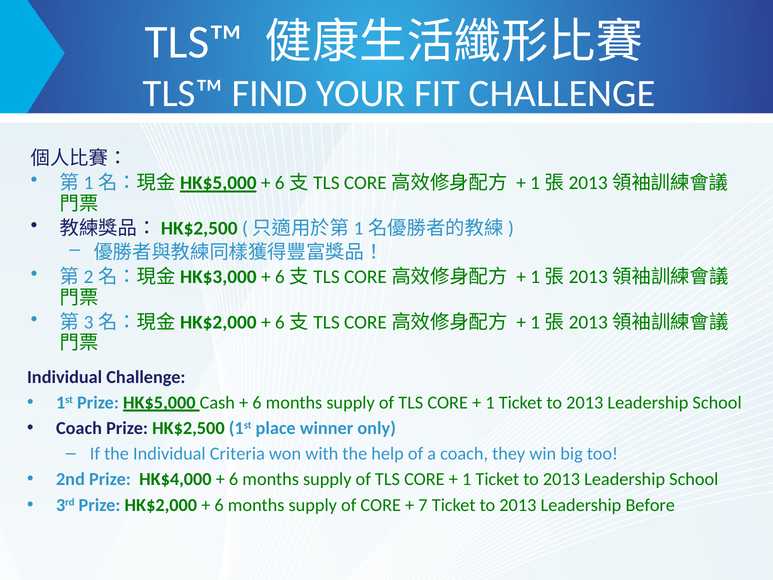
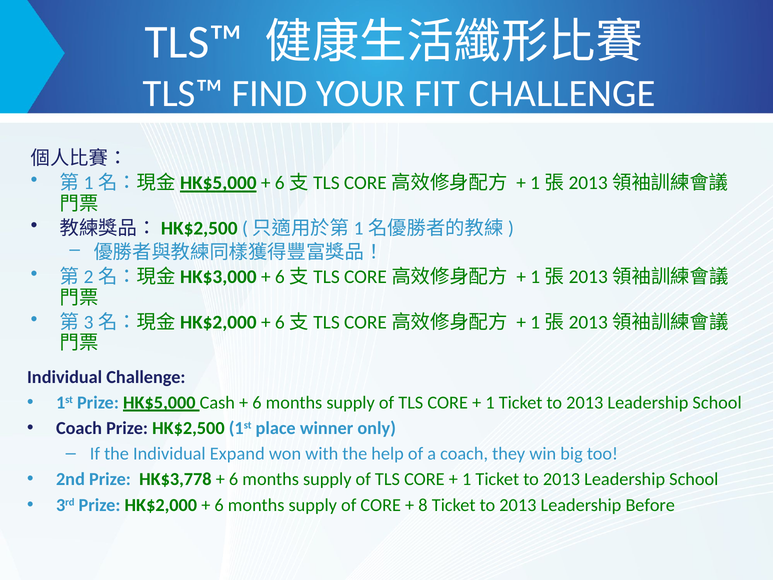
Criteria: Criteria -> Expand
HK$4,000: HK$4,000 -> HK$3,778
7: 7 -> 8
